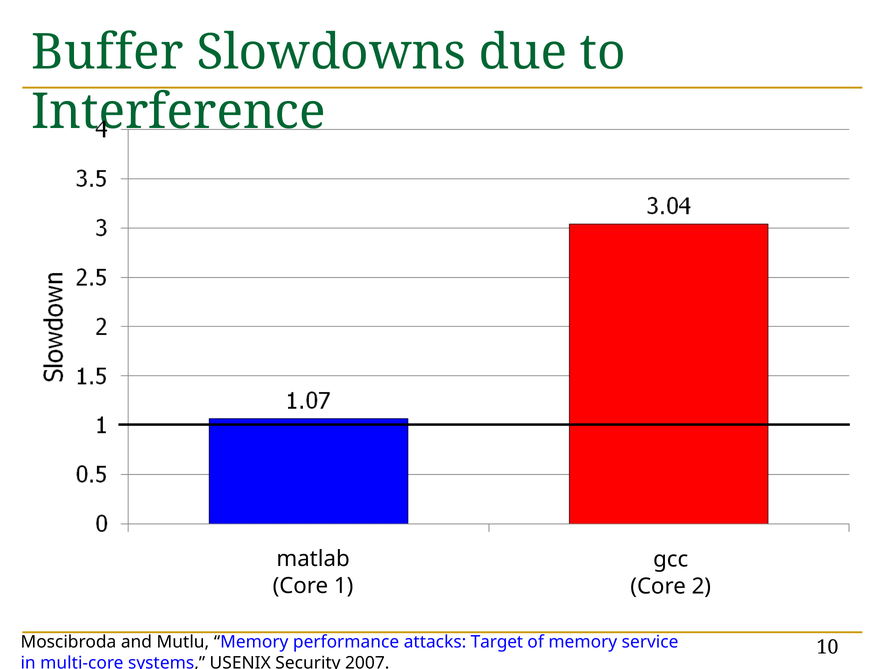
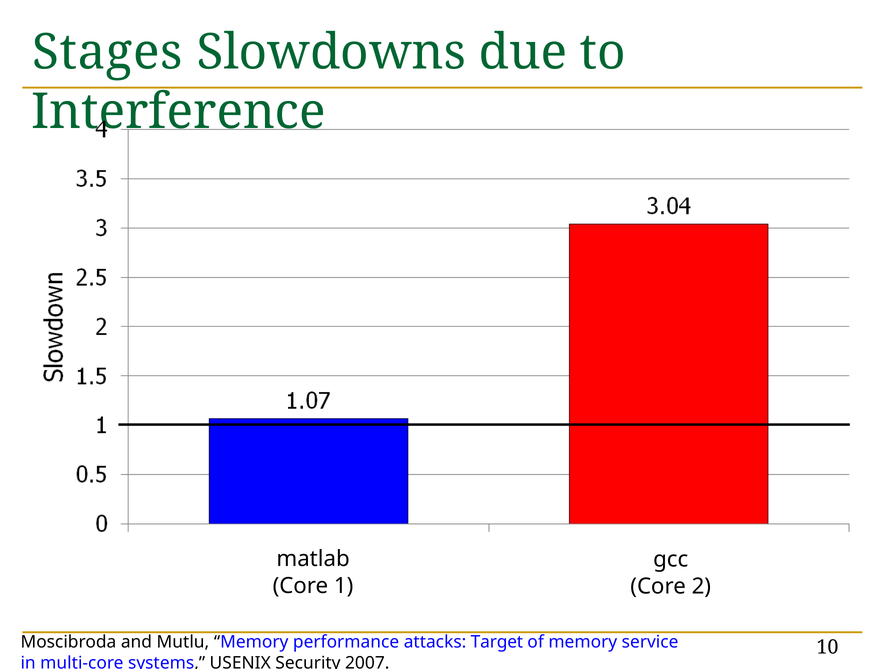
Buffer: Buffer -> Stages
